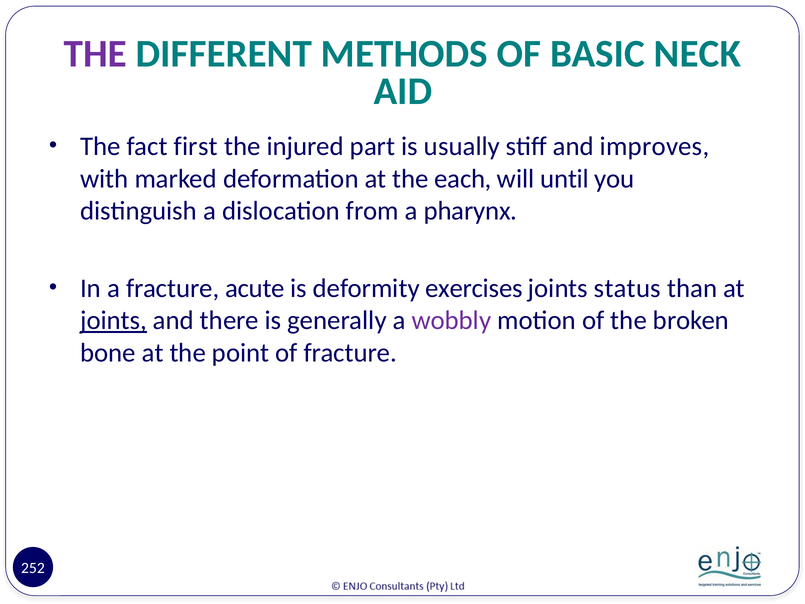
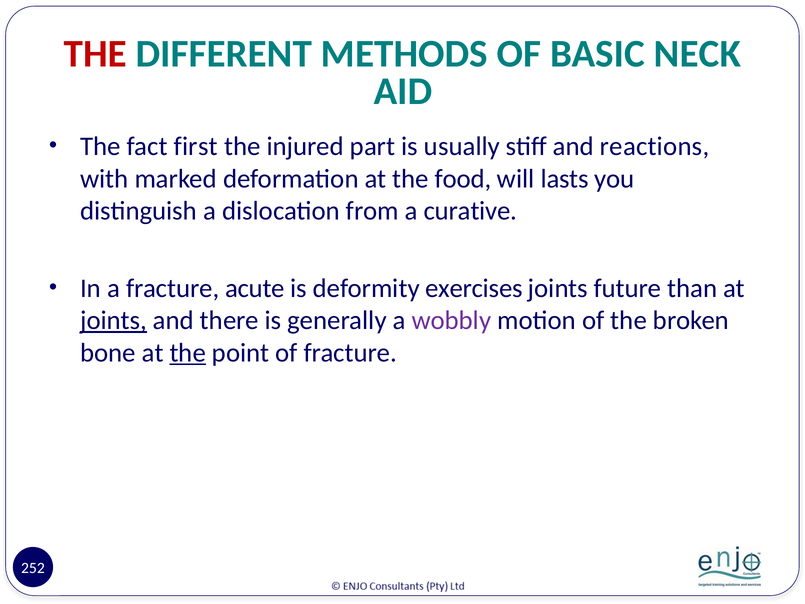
THE at (95, 54) colour: purple -> red
improves: improves -> reactions
each: each -> food
until: until -> lasts
pharynx: pharynx -> curative
status: status -> future
the at (188, 353) underline: none -> present
